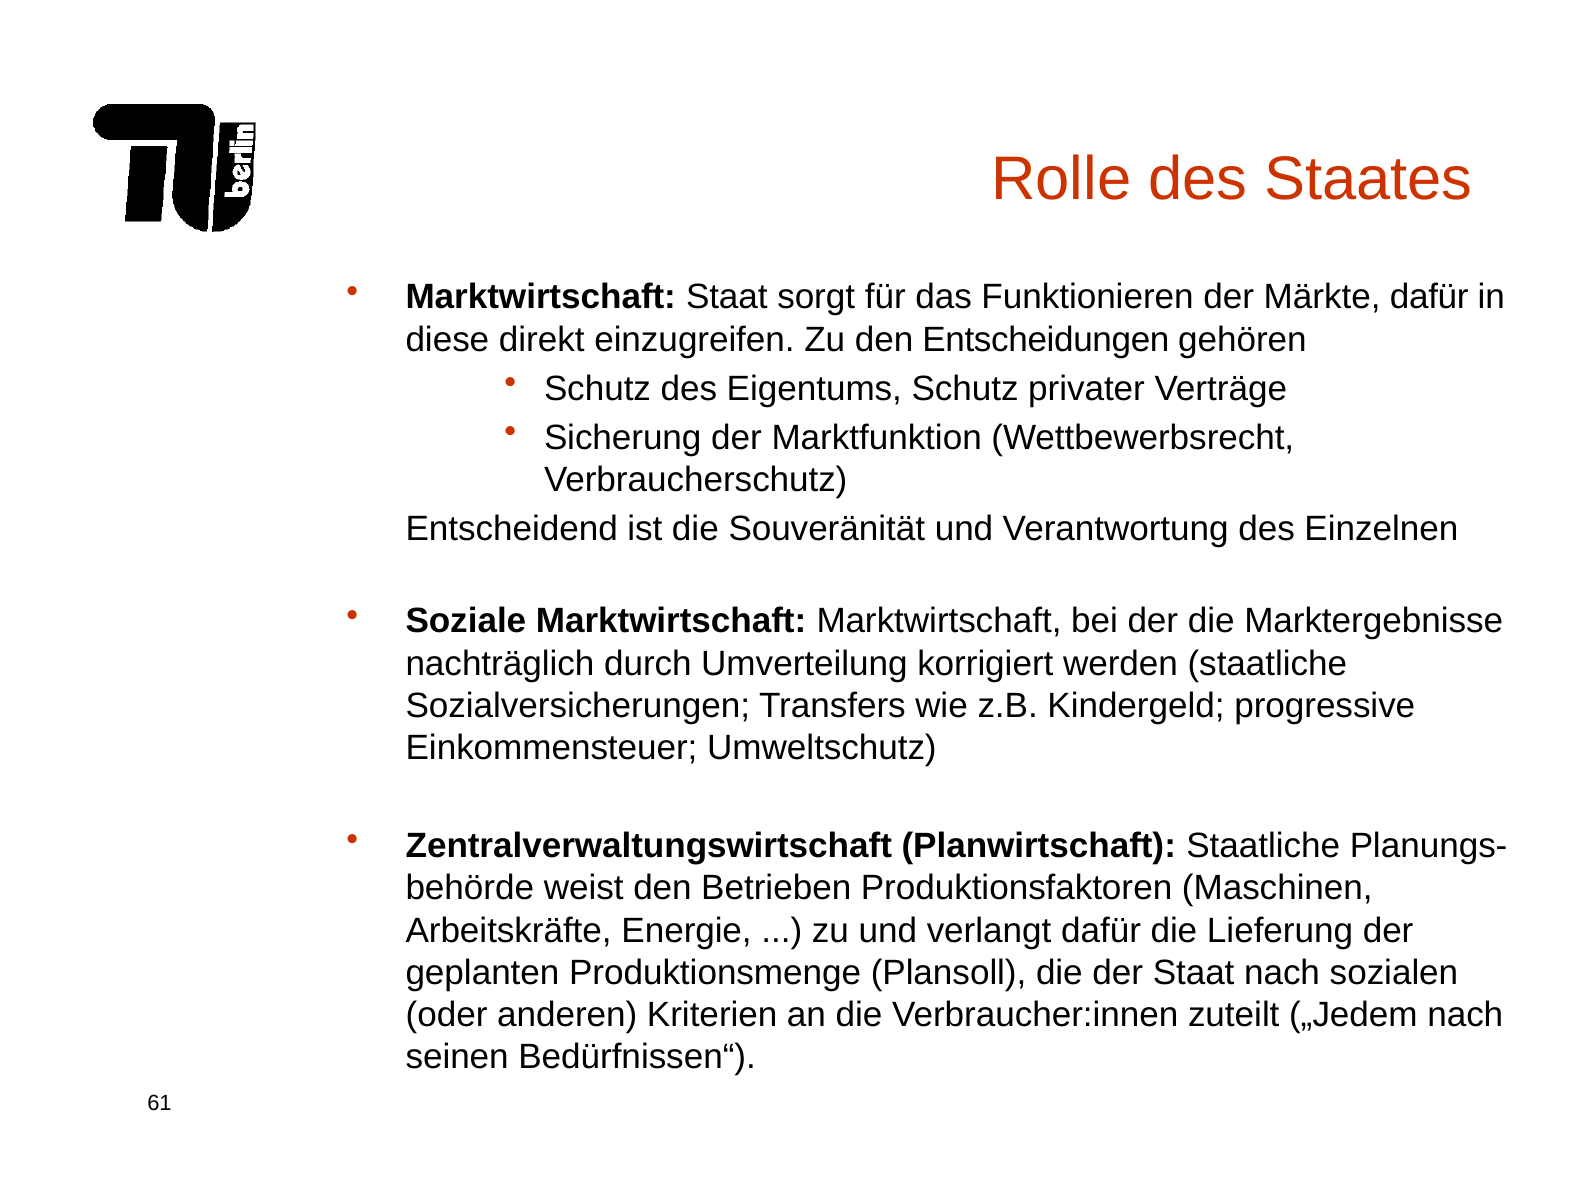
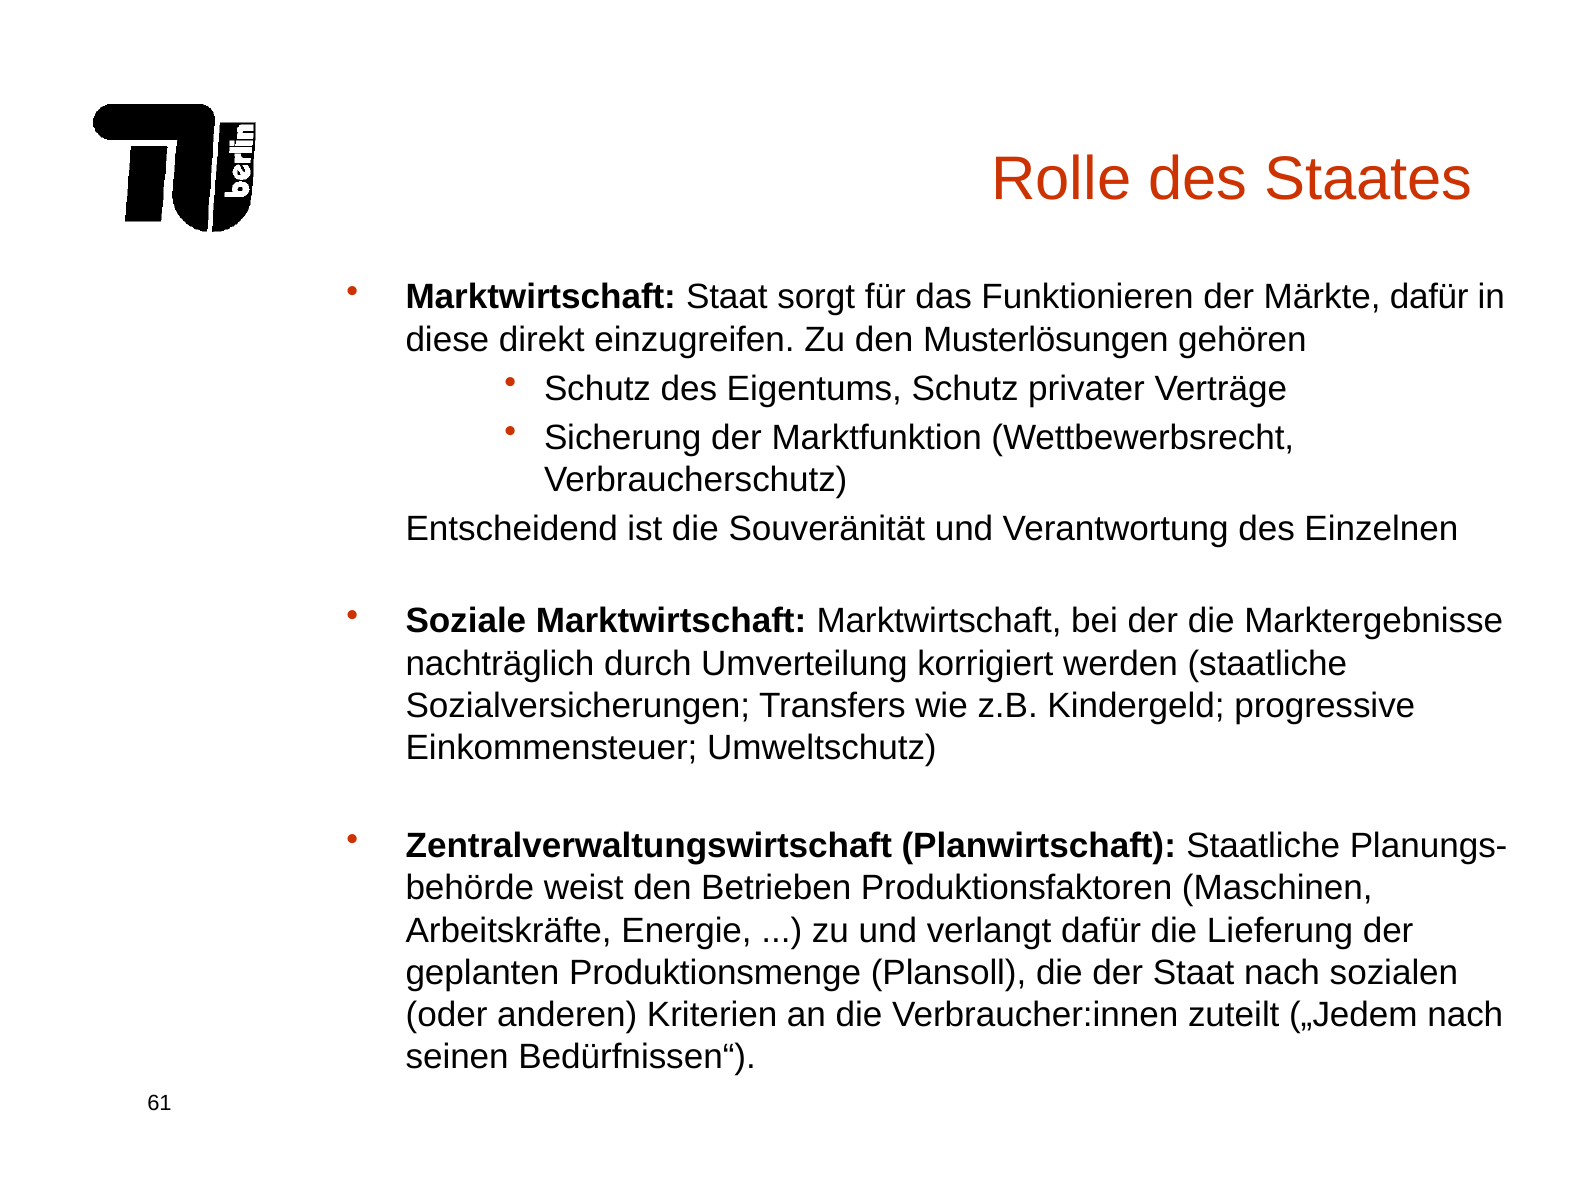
Entscheidungen: Entscheidungen -> Musterlösungen
